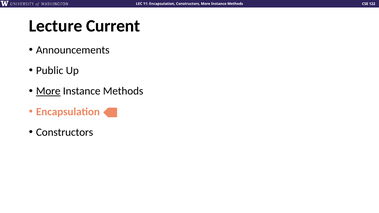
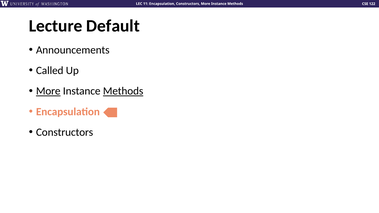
Current: Current -> Default
Public: Public -> Called
Methods at (123, 91) underline: none -> present
